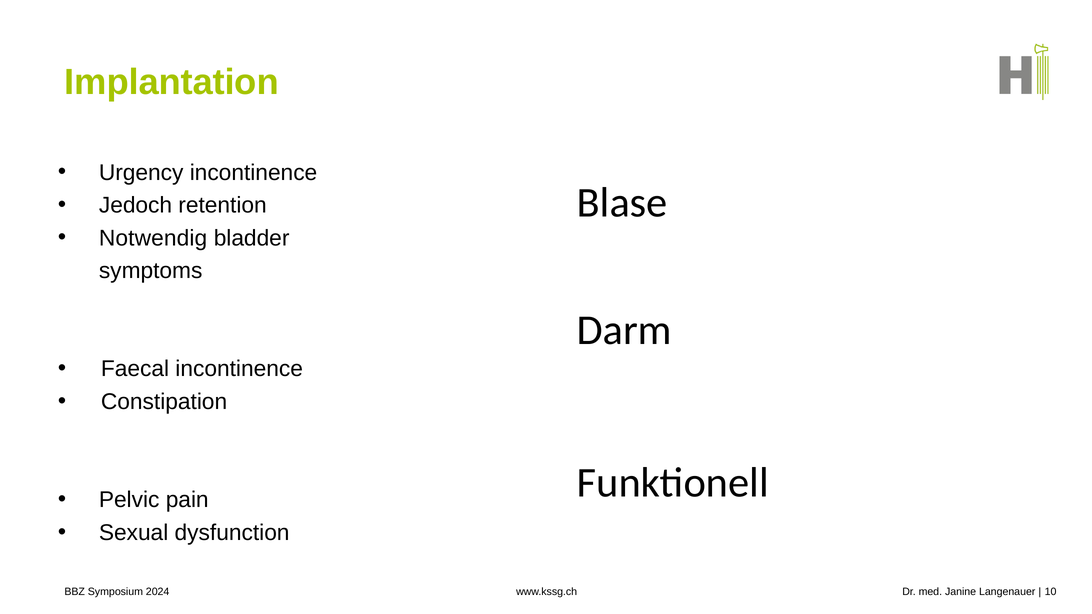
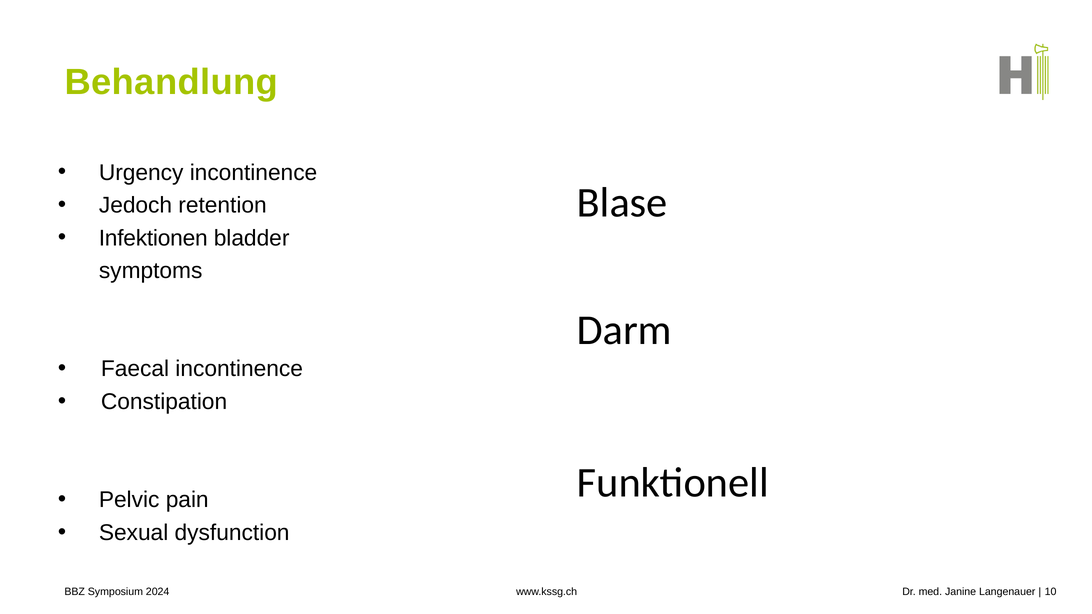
Implantation: Implantation -> Behandlung
Notwendig: Notwendig -> Infektionen
